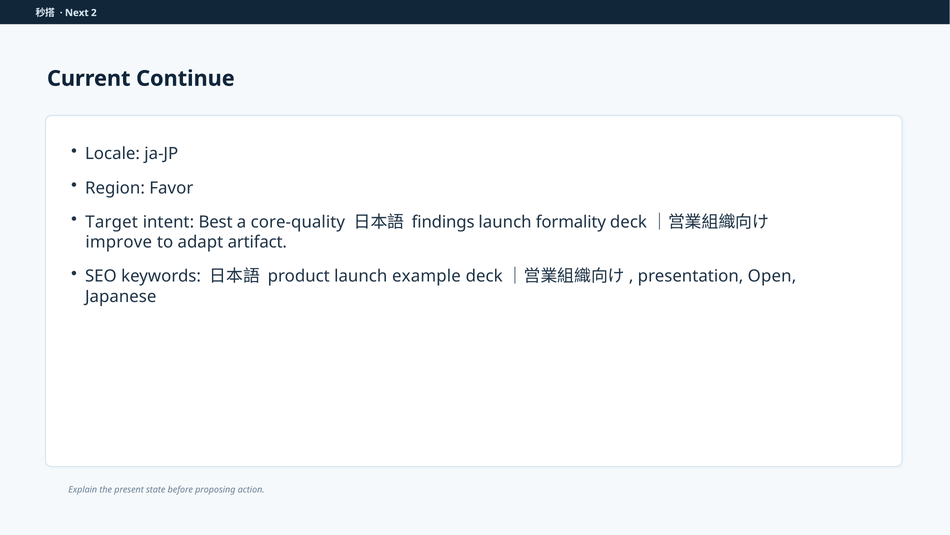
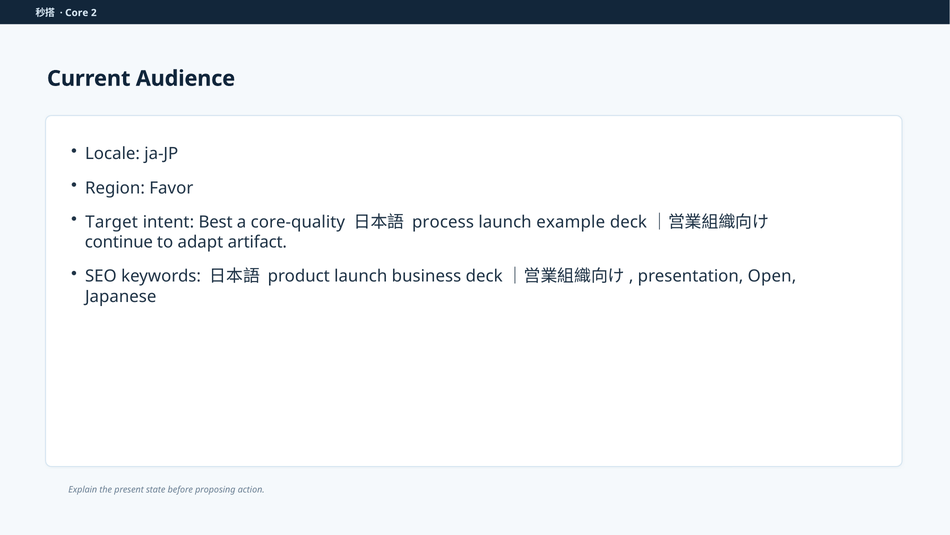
Next: Next -> Core
Continue: Continue -> Audience
findings: findings -> process
formality: formality -> example
improve: improve -> continue
example: example -> business
